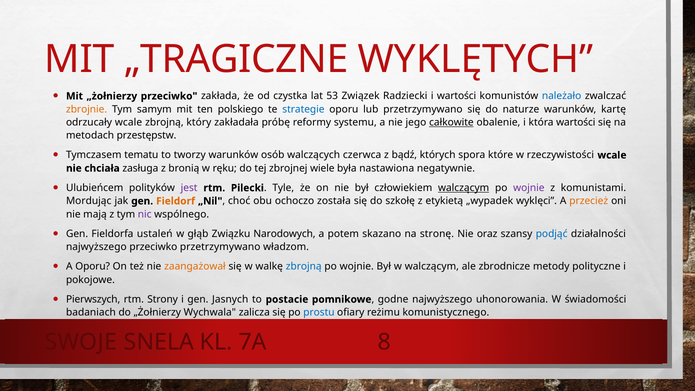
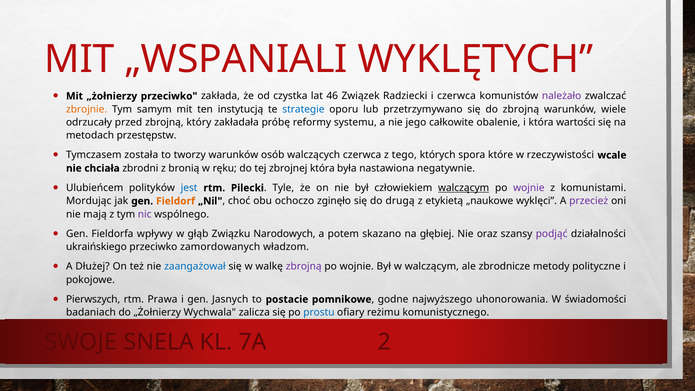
„TRAGICZNE: „TRAGICZNE -> „WSPANIALI
53: 53 -> 46
i wartości: wartości -> czerwca
należało colour: blue -> purple
polskiego: polskiego -> instytucją
do naturze: naturze -> zbrojną
kartę: kartę -> wiele
odrzucały wcale: wcale -> przed
całkowite underline: present -> none
tematu: tematu -> została
bądź: bądź -> tego
zasługa: zasługa -> zbrodni
zbrojnej wiele: wiele -> która
jest colour: purple -> blue
została: została -> zginęło
szkołę: szkołę -> drugą
„wypadek: „wypadek -> „naukowe
przecież colour: orange -> purple
ustaleń: ustaleń -> wpływy
stronę: stronę -> głębiej
podjąć colour: blue -> purple
najwyższego at (96, 247): najwyższego -> ukraińskiego
przeciwko przetrzymywano: przetrzymywano -> zamordowanych
A Oporu: Oporu -> Dłużej
zaangażował colour: orange -> blue
zbrojną at (304, 267) colour: blue -> purple
Strony: Strony -> Prawa
8: 8 -> 2
